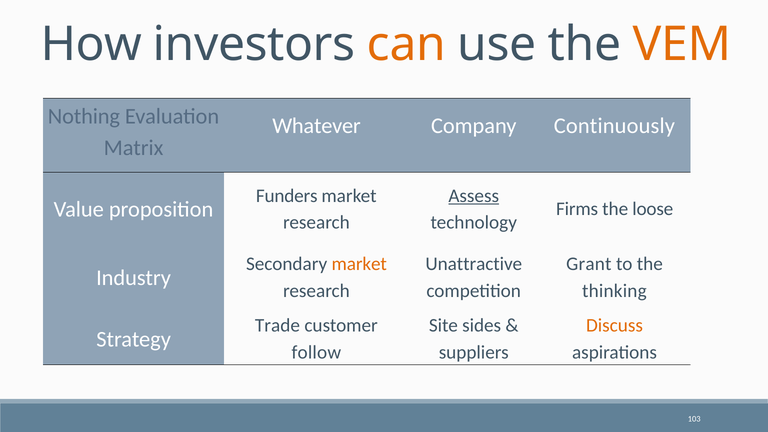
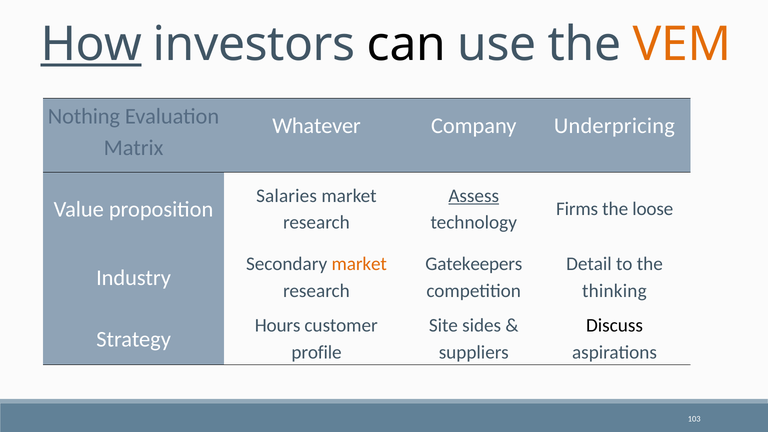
How underline: none -> present
can colour: orange -> black
Continuously: Continuously -> Underpricing
Funders: Funders -> Salaries
Unattractive: Unattractive -> Gatekeepers
Grant: Grant -> Detail
Trade: Trade -> Hours
Discuss colour: orange -> black
follow: follow -> profile
